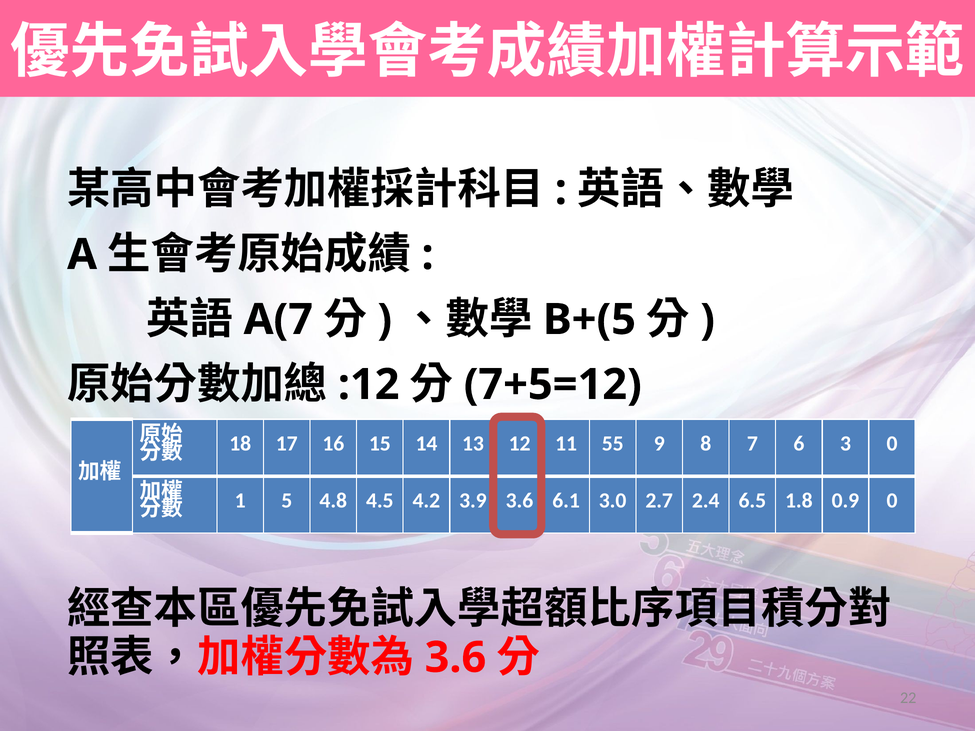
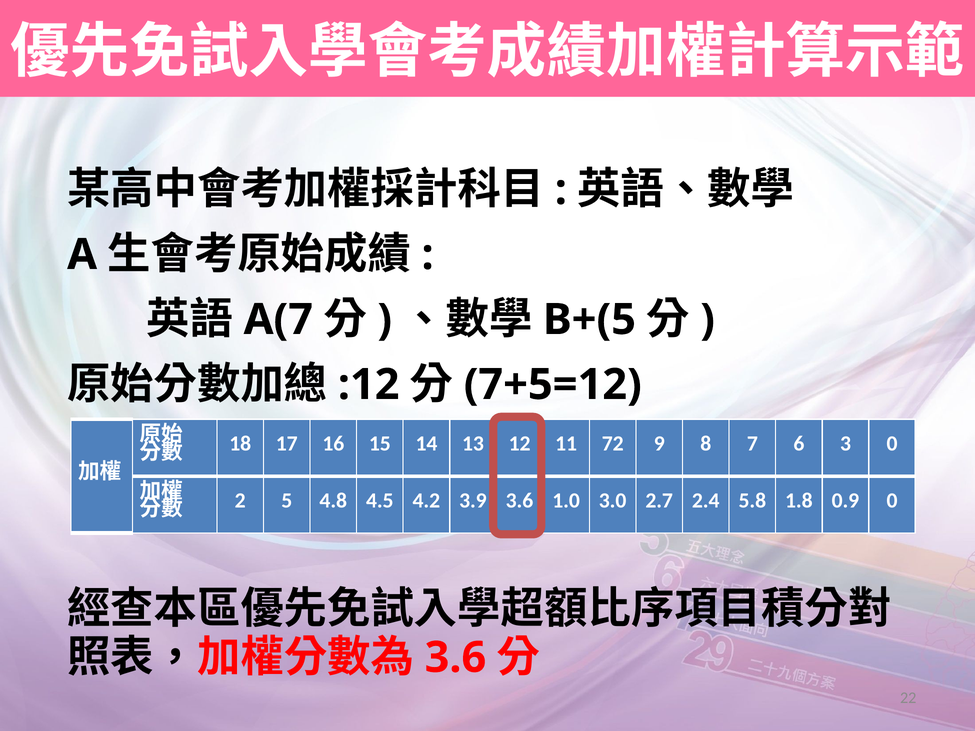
55: 55 -> 72
1: 1 -> 2
6.1: 6.1 -> 1.0
6.5: 6.5 -> 5.8
